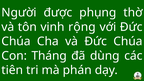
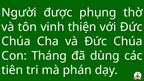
rộng: rộng -> thiện
